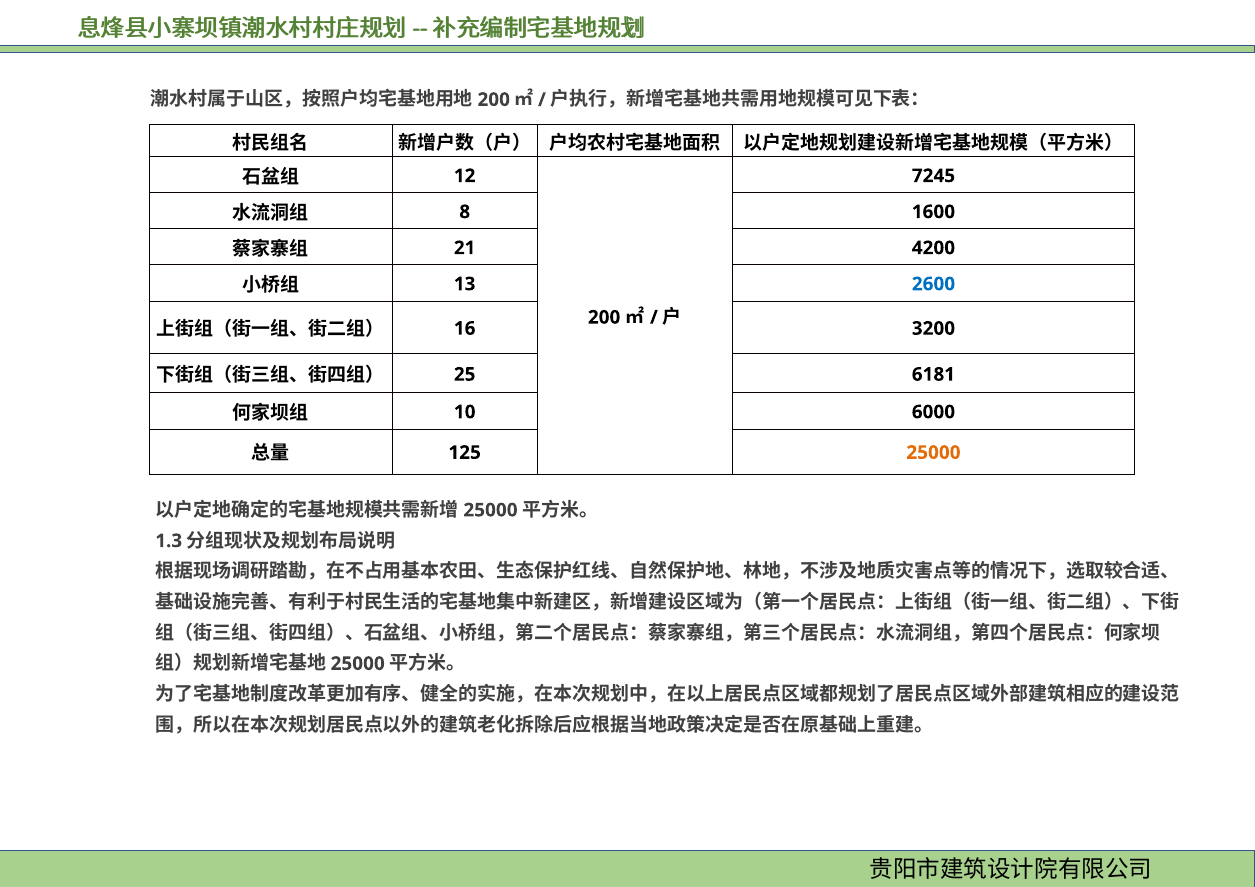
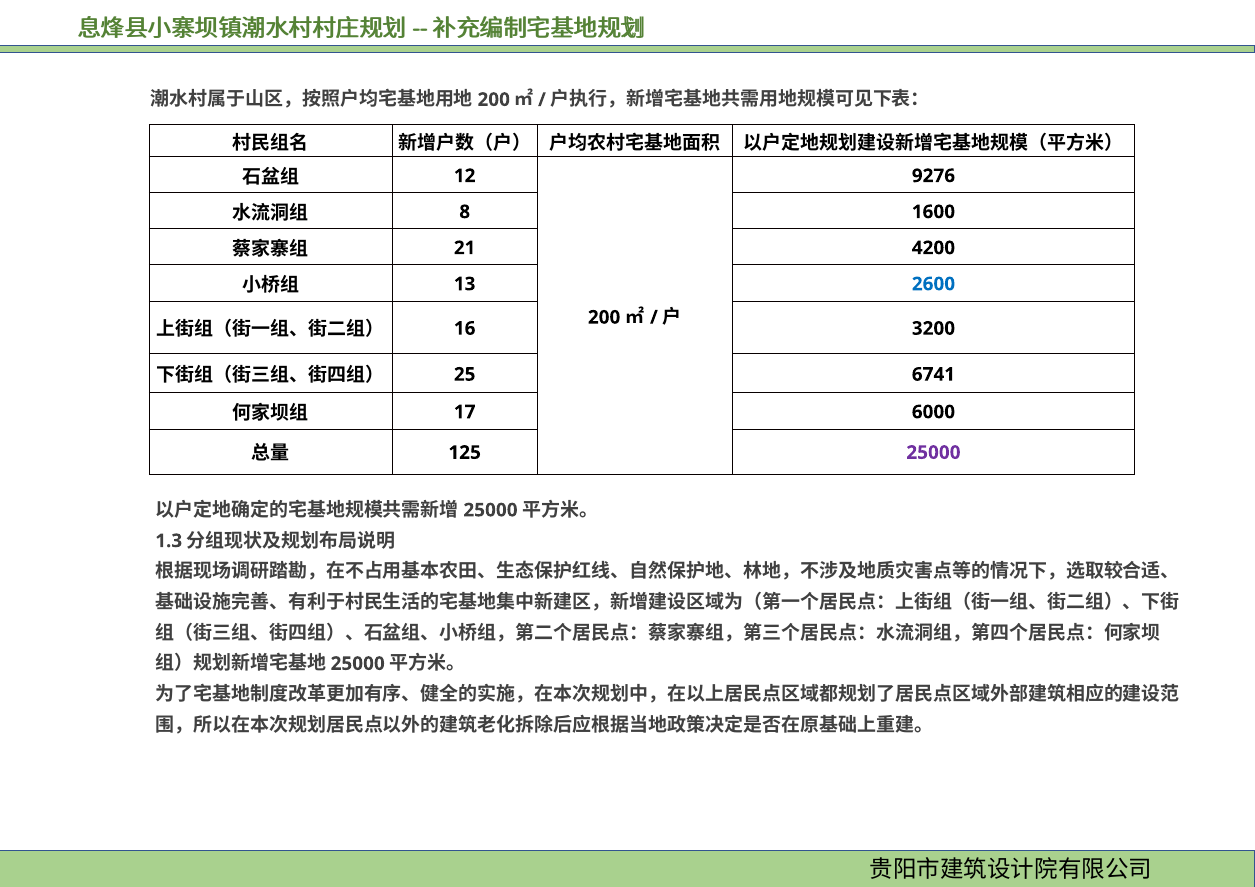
7245: 7245 -> 9276
6181: 6181 -> 6741
10: 10 -> 17
25000 at (933, 453) colour: orange -> purple
